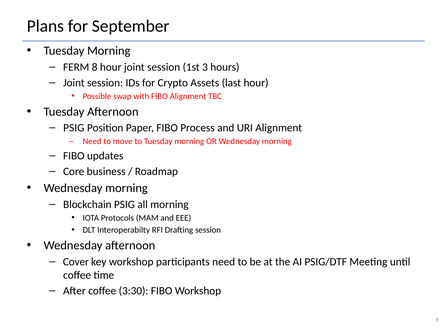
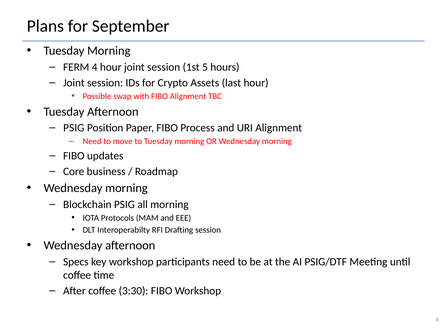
8: 8 -> 4
3: 3 -> 5
Cover: Cover -> Specs
